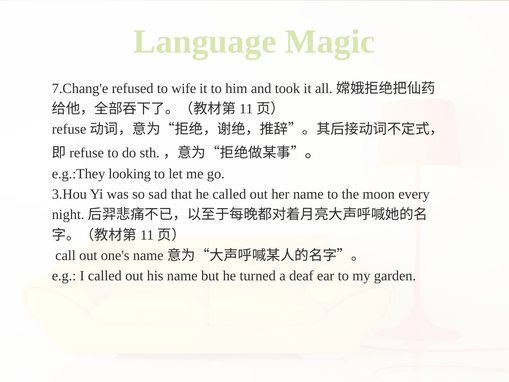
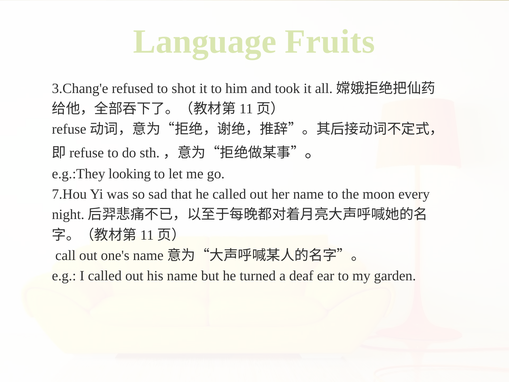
Magic: Magic -> Fruits
7.Chang'e: 7.Chang'e -> 3.Chang'e
wife: wife -> shot
3.Hou: 3.Hou -> 7.Hou
